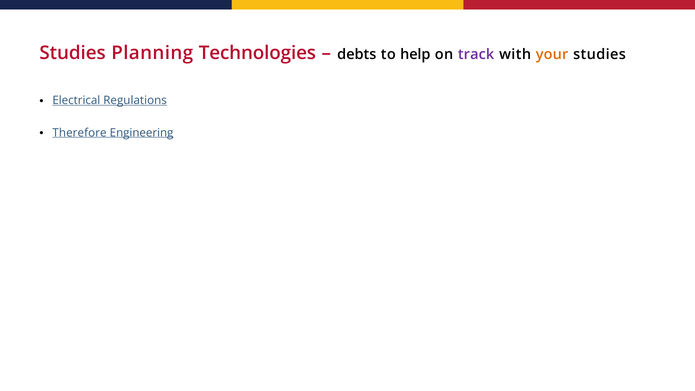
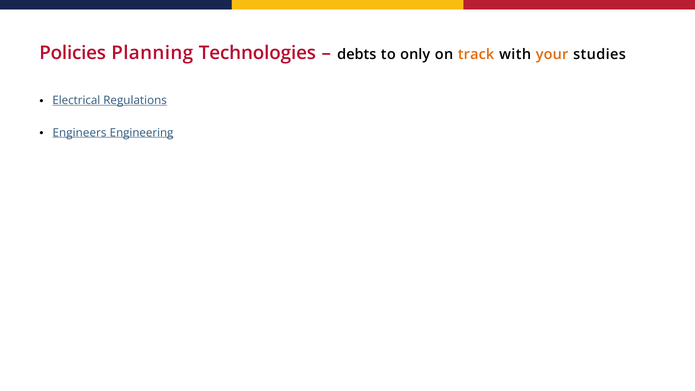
Studies at (73, 53): Studies -> Policies
help: help -> only
track colour: purple -> orange
Therefore: Therefore -> Engineers
